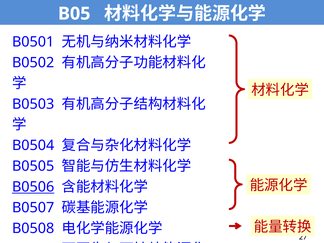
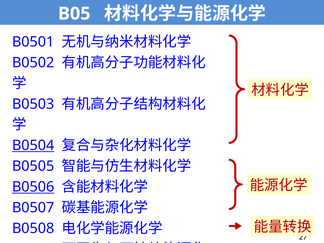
B0504 underline: none -> present
